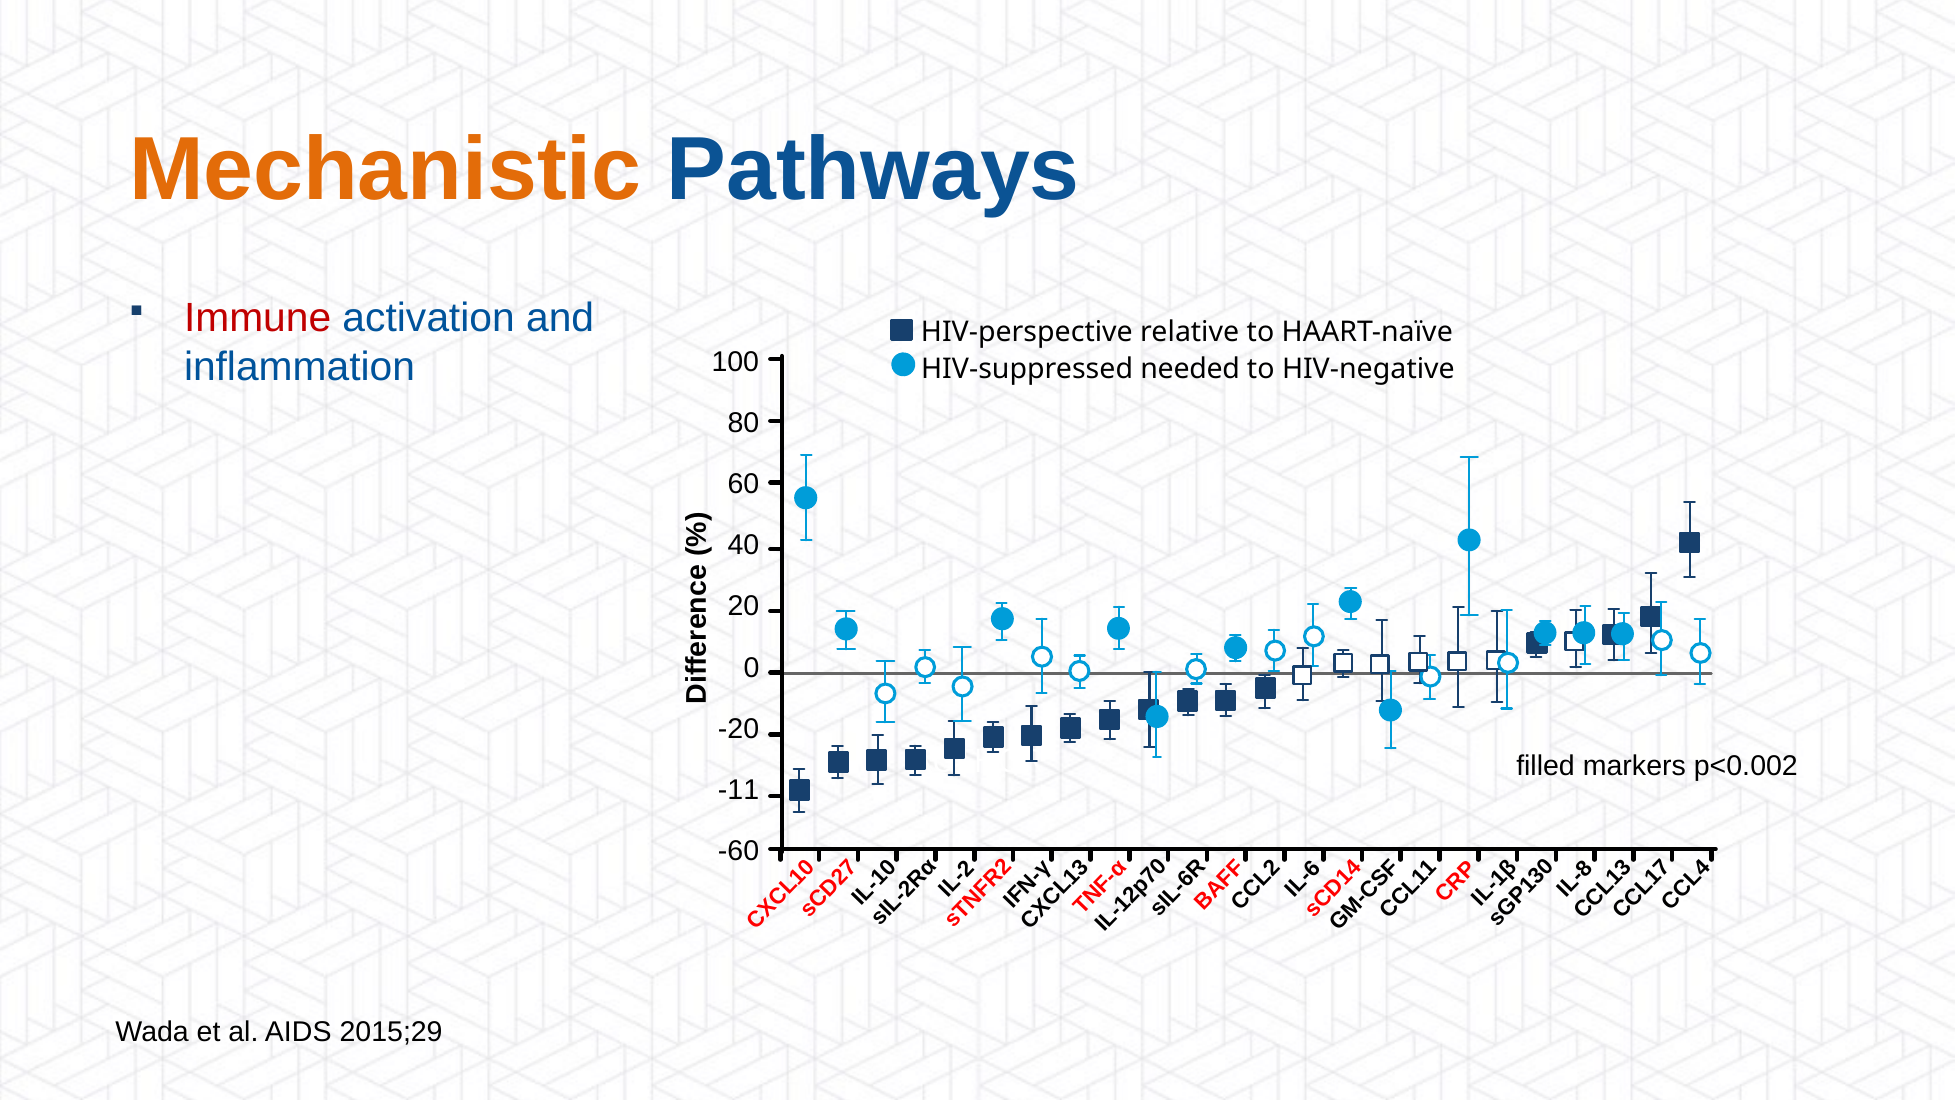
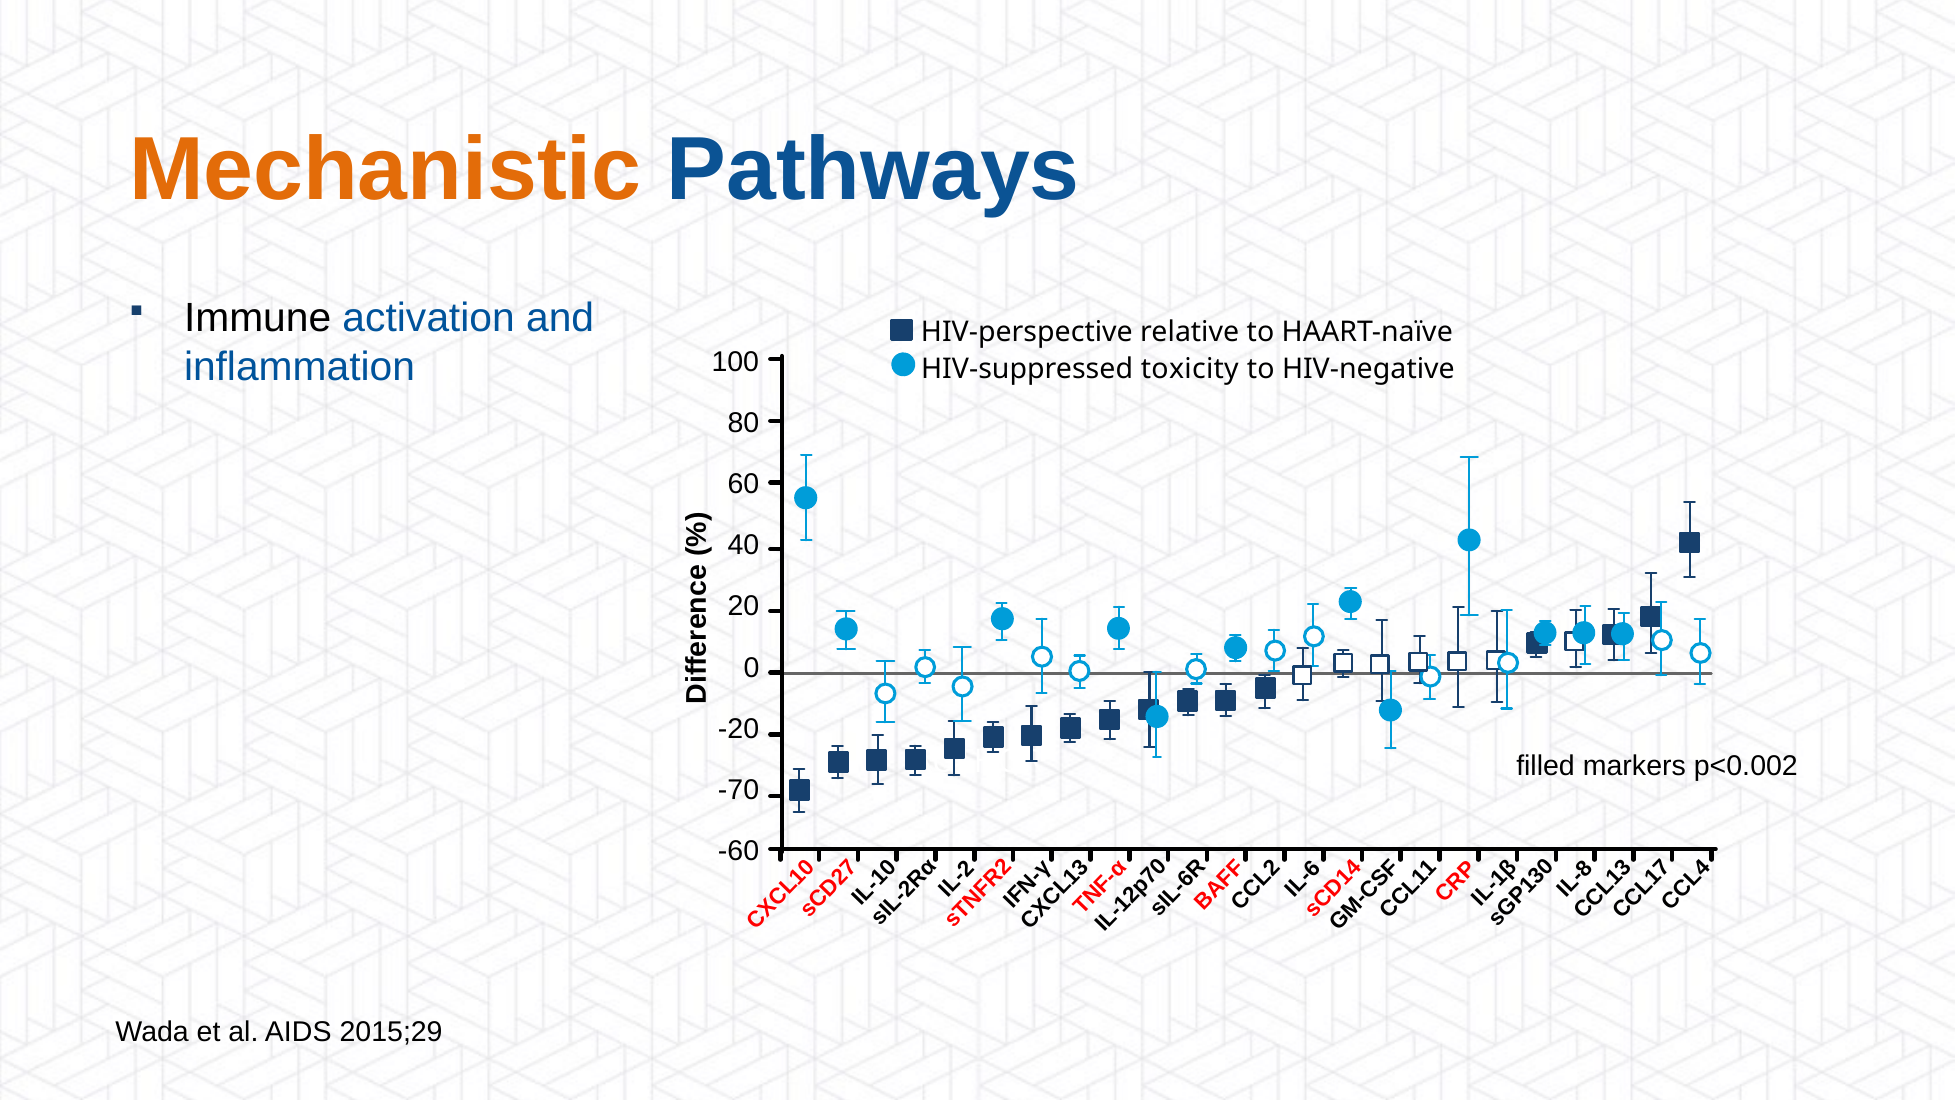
Immune colour: red -> black
needed: needed -> toxicity
-11: -11 -> -70
